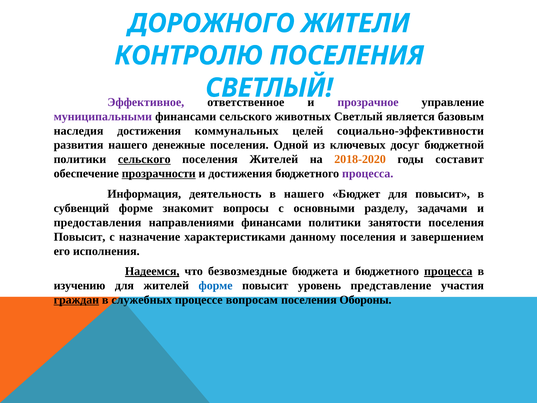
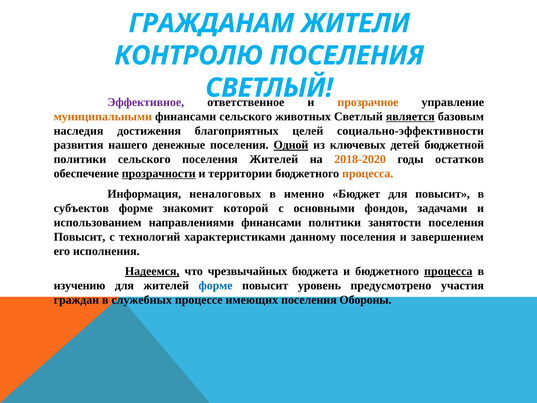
ДОРОЖНОГО: ДОРОЖНОГО -> ГРАЖДАНАМ
прозрачное colour: purple -> orange
муниципальными colour: purple -> orange
является underline: none -> present
коммунальных: коммунальных -> благоприятных
Одной underline: none -> present
досуг: досуг -> детей
сельского at (144, 159) underline: present -> none
составит: составит -> остатков
и достижения: достижения -> территории
процесса at (368, 174) colour: purple -> orange
деятельность: деятельность -> неналоговых
в нашего: нашего -> именно
субвенций: субвенций -> субъектов
вопросы: вопросы -> которой
разделу: разделу -> фондов
предоставления: предоставления -> использованием
назначение: назначение -> технологий
безвозмездные: безвозмездные -> чрезвычайных
представление: представление -> предусмотрено
граждан underline: present -> none
вопросам: вопросам -> имеющих
